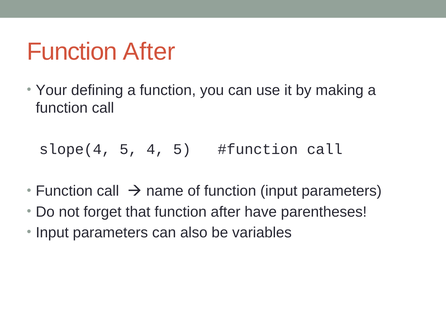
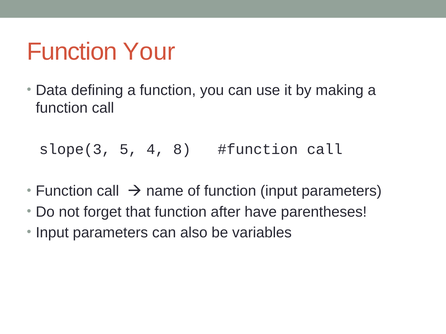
After at (149, 52): After -> Your
Your: Your -> Data
slope(4: slope(4 -> slope(3
4 5: 5 -> 8
